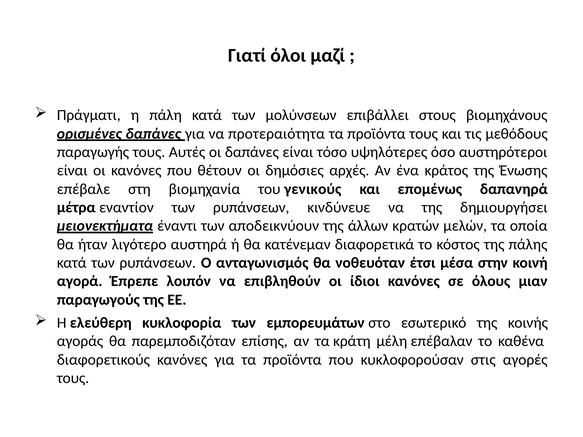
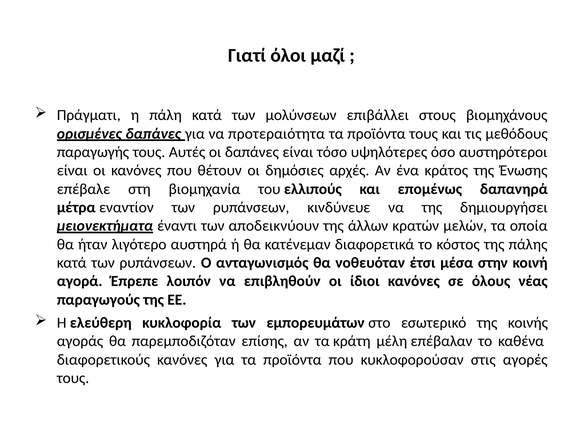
γενικούς: γενικούς -> ελλιπούς
μιαν: μιαν -> νέας
